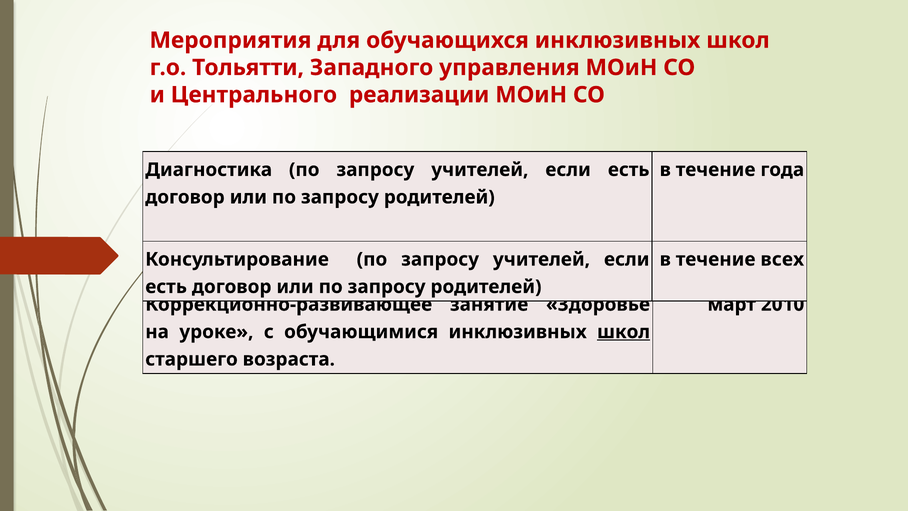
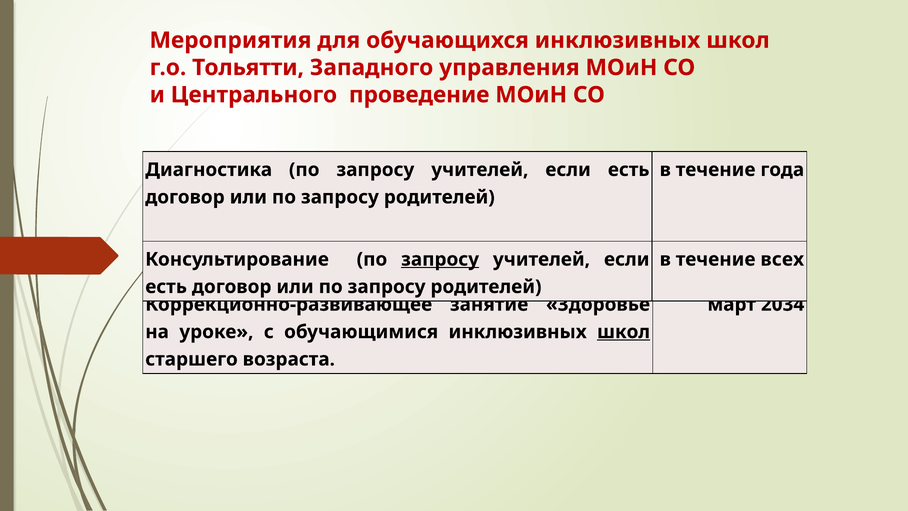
реализации: реализации -> проведение
запросу at (440, 259) underline: none -> present
2010: 2010 -> 2034
